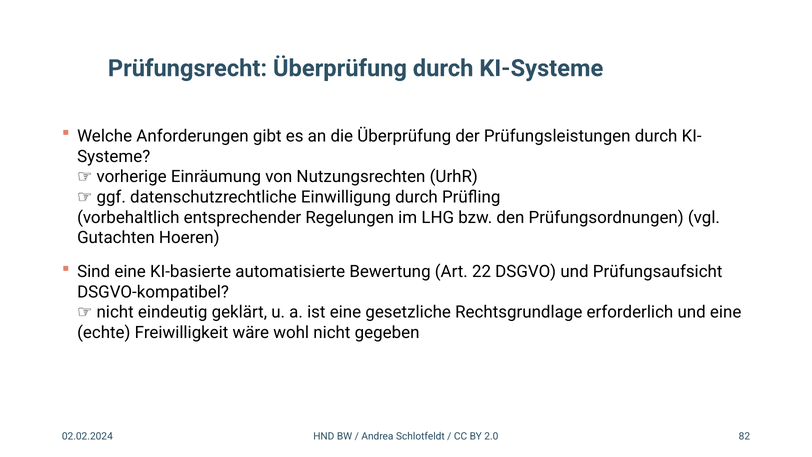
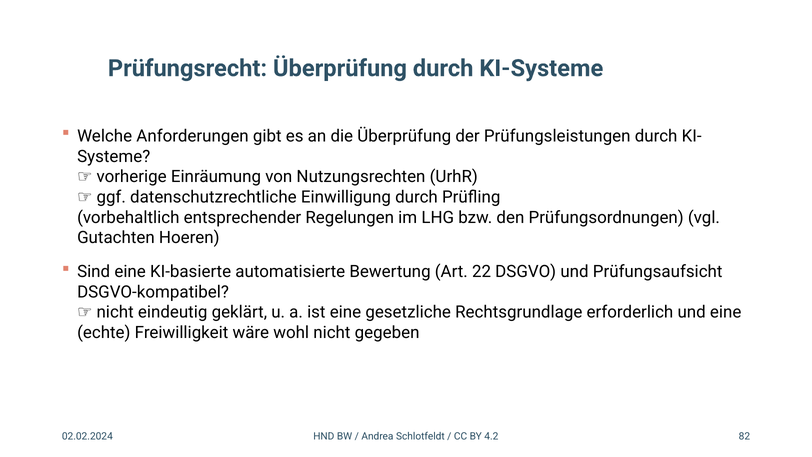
2.0: 2.0 -> 4.2
